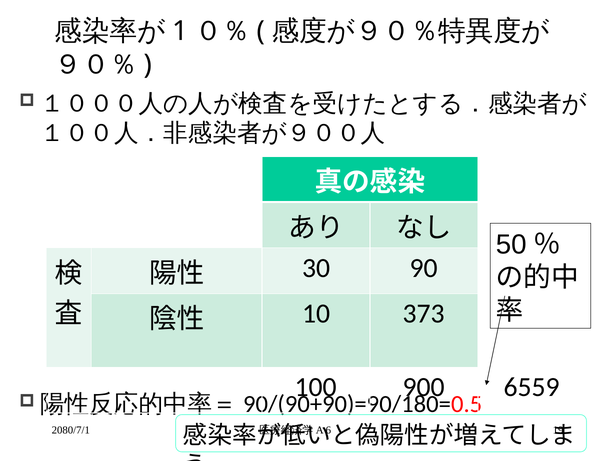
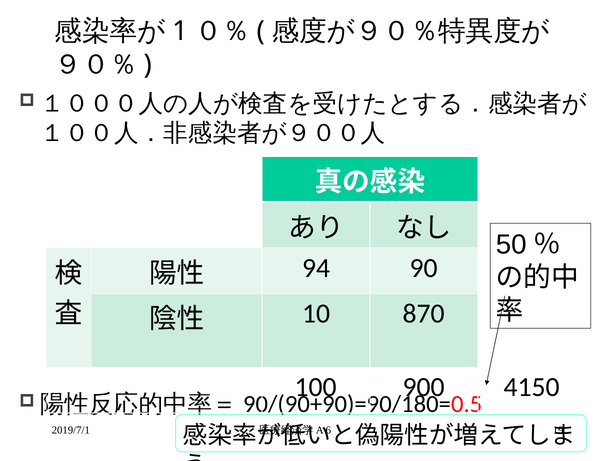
30: 30 -> 94
373: 373 -> 870
6559: 6559 -> 4150
2080/7/1: 2080/7/1 -> 2019/7/1
